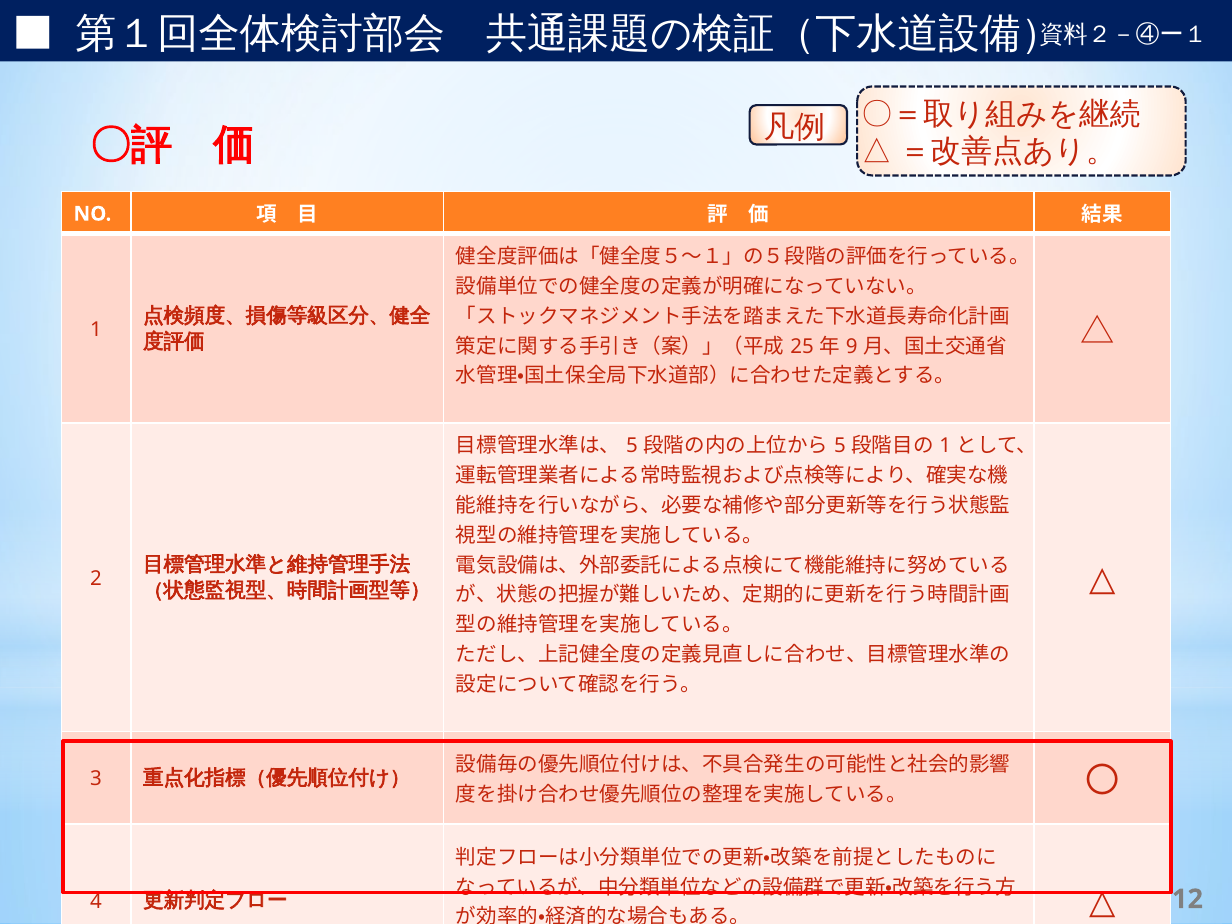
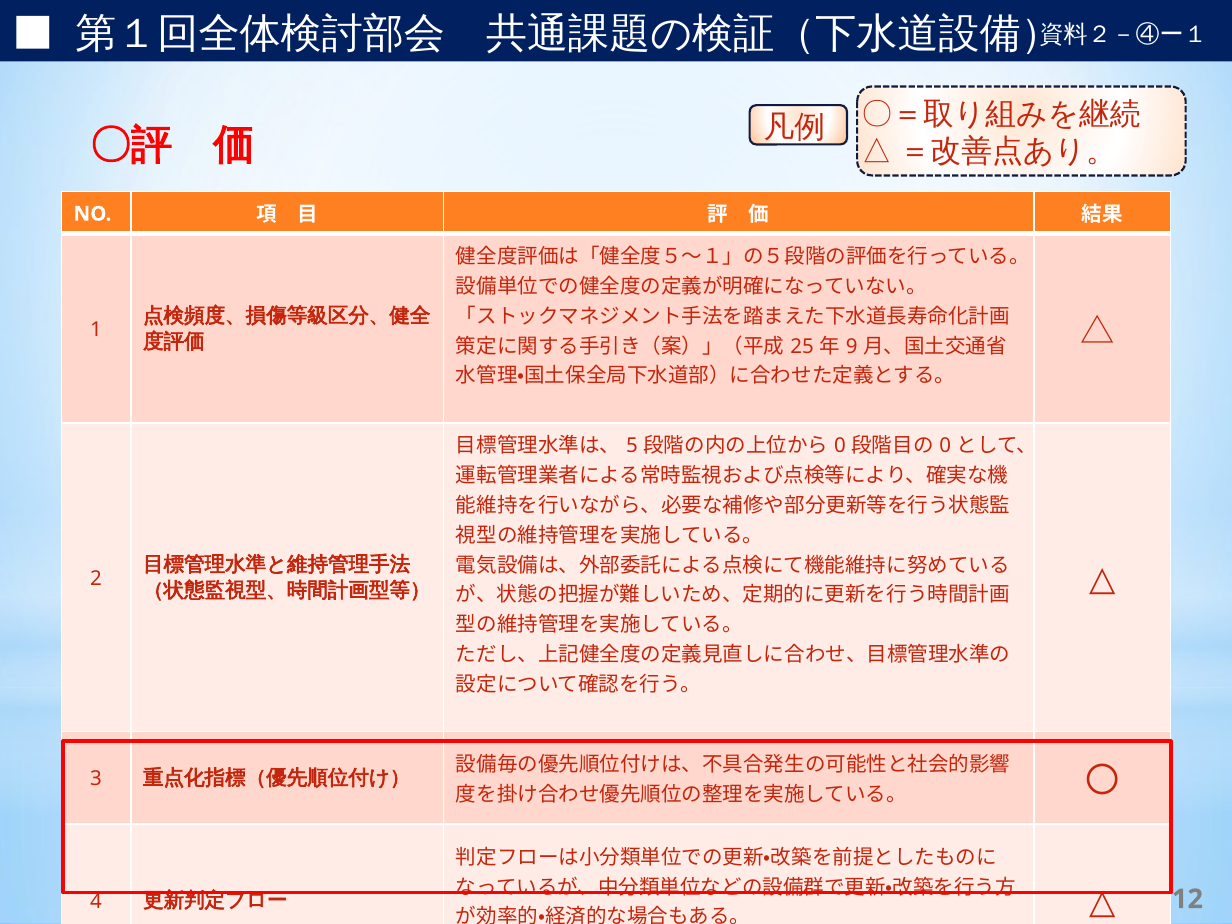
5 at (840, 446): 5 -> 0
1 at (945, 446): 1 -> 0
